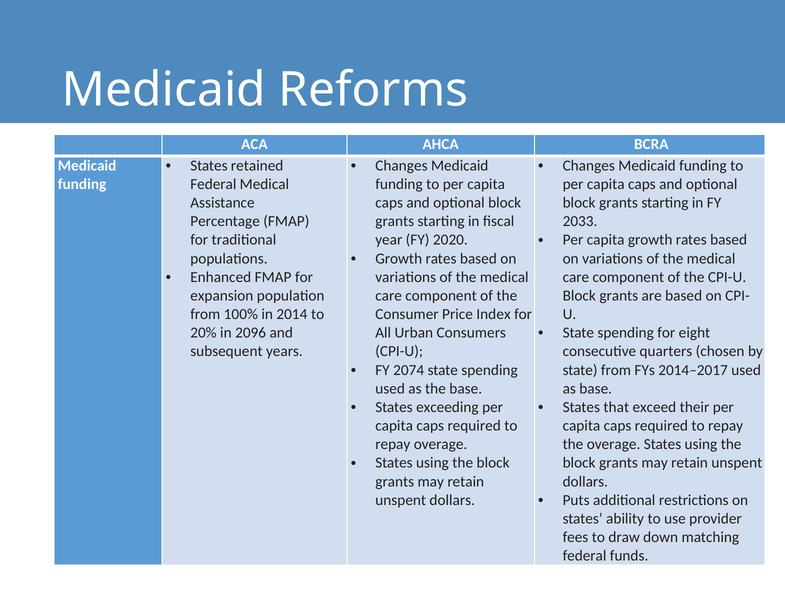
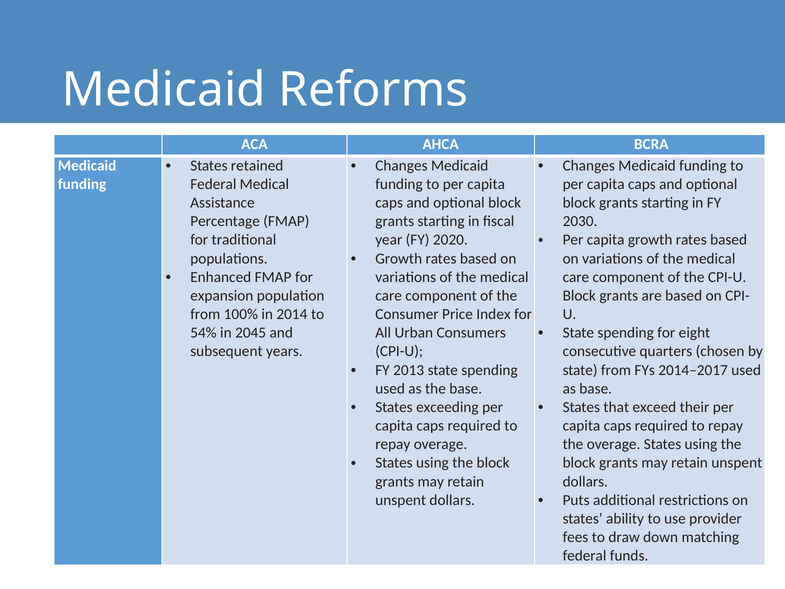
2033: 2033 -> 2030
20%: 20% -> 54%
2096: 2096 -> 2045
2074: 2074 -> 2013
